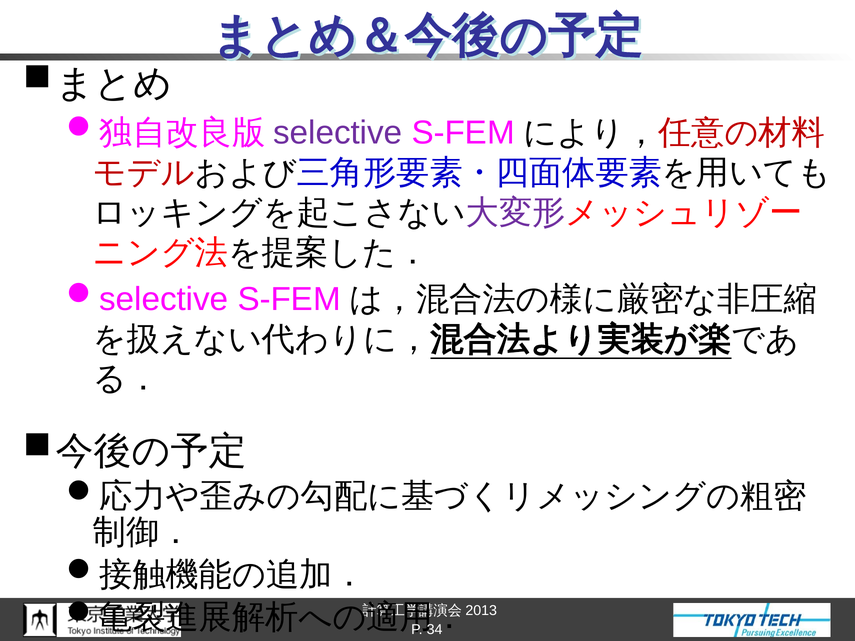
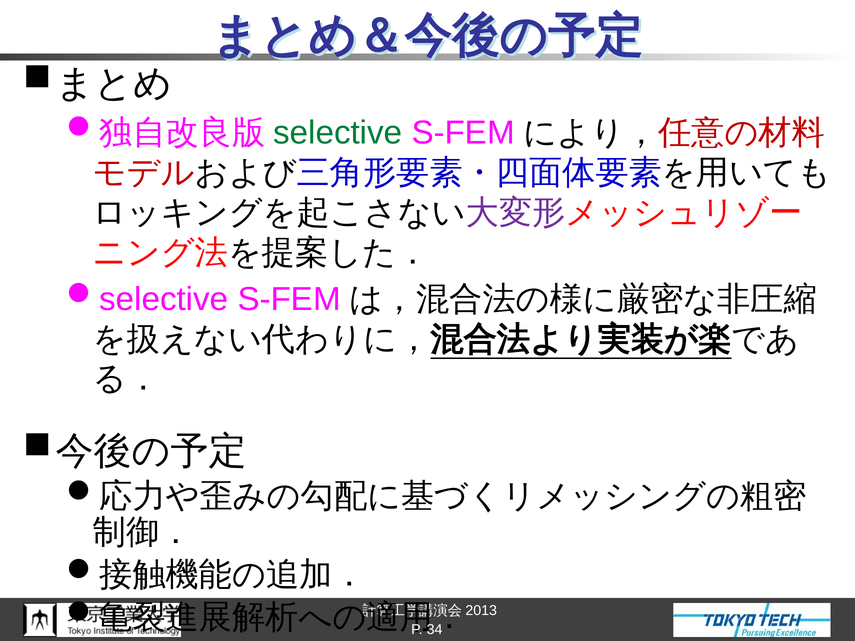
selective colour: purple -> green
